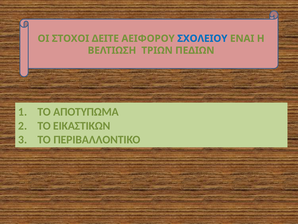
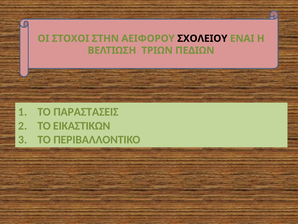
ΔΕΙΤΕ: ΔΕΙΤΕ -> ΣΤΗΝ
ΣΧΟΛΕΙΟΥ colour: blue -> black
ΑΠΟΤΥΠΩΜΑ: ΑΠΟΤΥΠΩΜΑ -> ΠΑΡΑΣΤΑΣΕΙΣ
